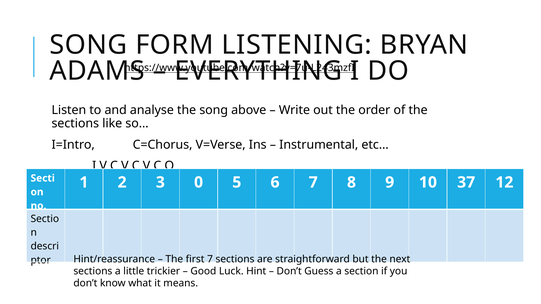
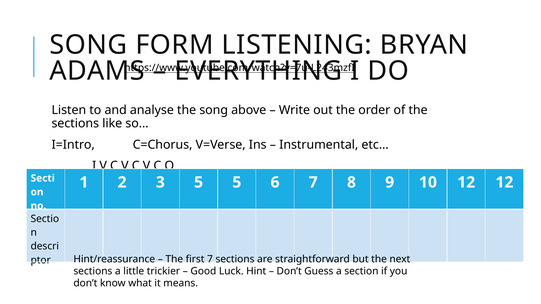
3 0: 0 -> 5
10 37: 37 -> 12
